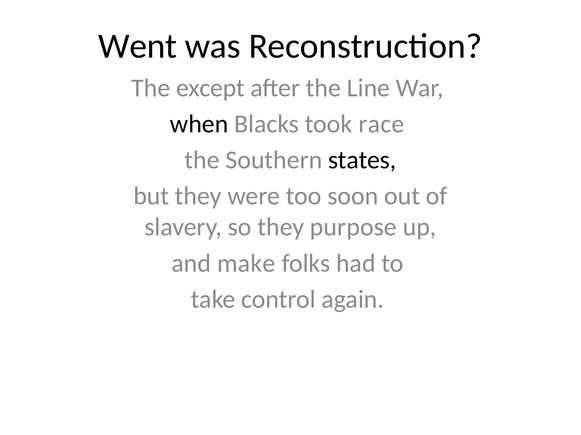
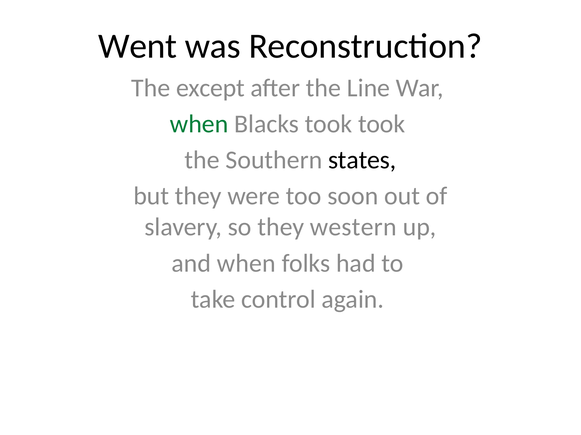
when at (199, 124) colour: black -> green
took race: race -> took
purpose: purpose -> western
and make: make -> when
